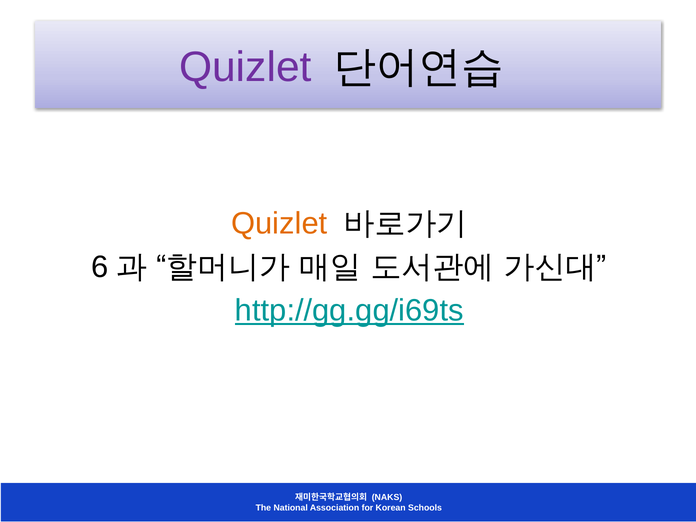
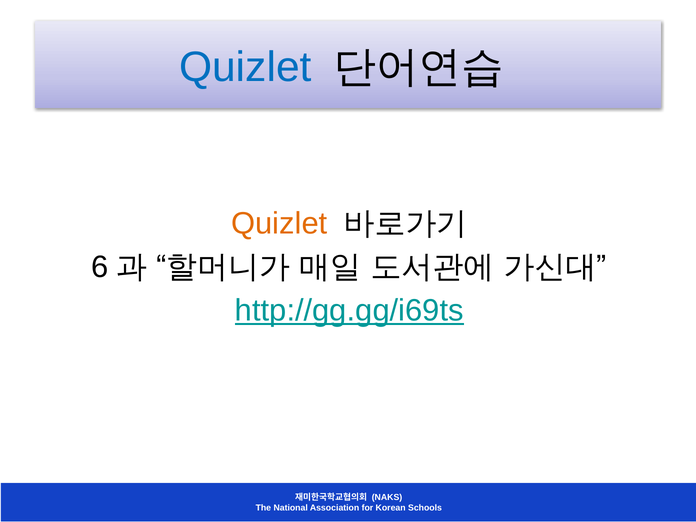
Quizlet at (245, 67) colour: purple -> blue
